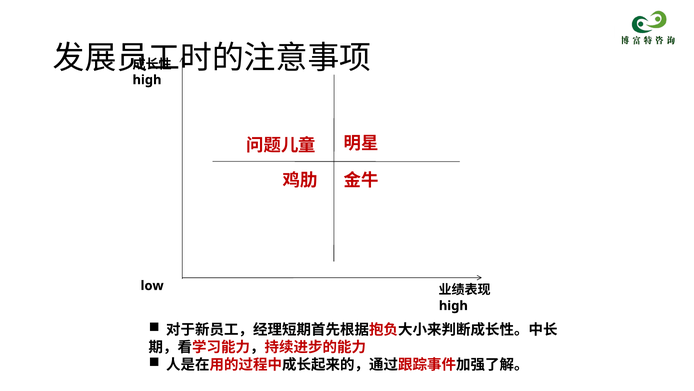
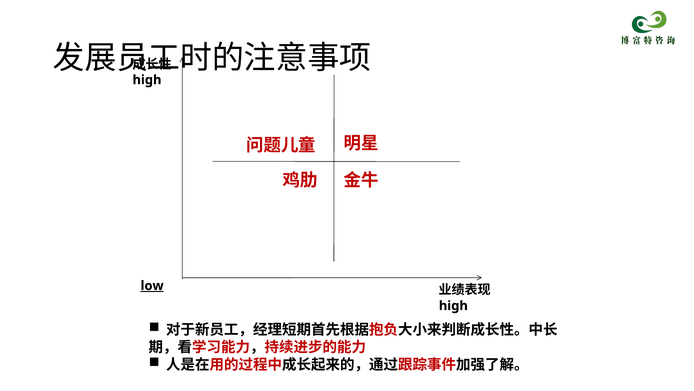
low underline: none -> present
